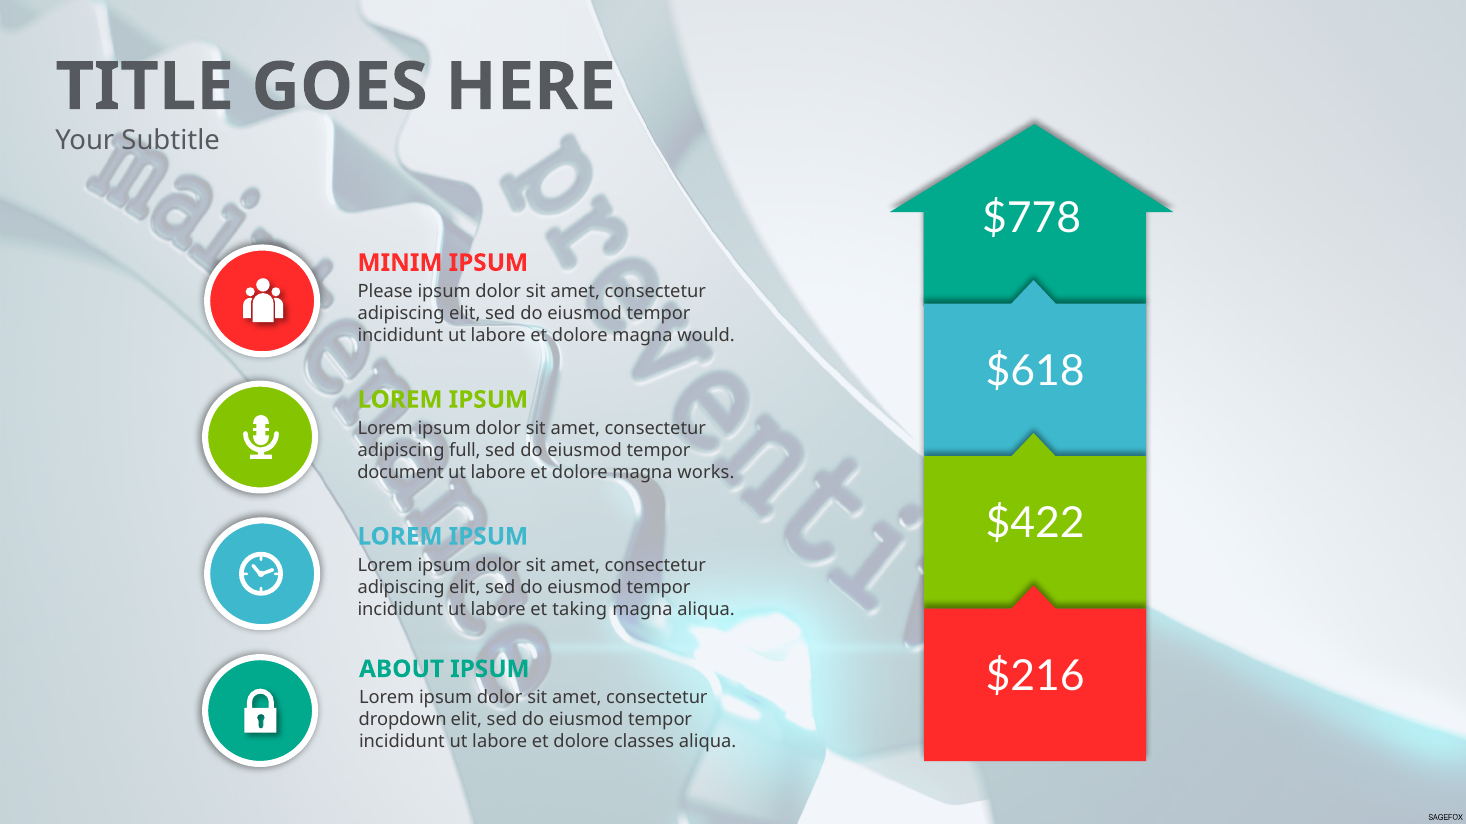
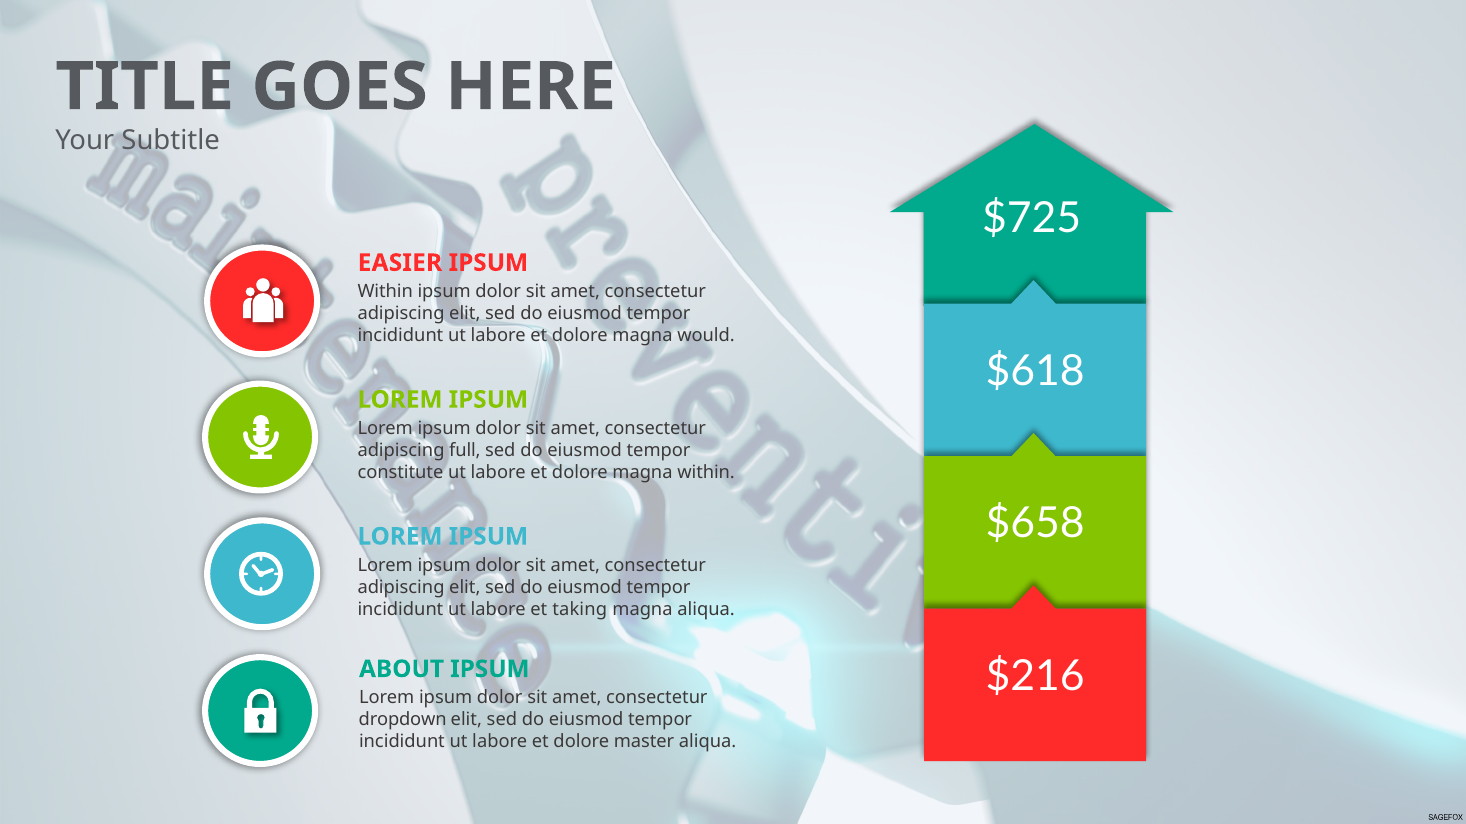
$778: $778 -> $725
MINIM: MINIM -> EASIER
Please at (385, 292): Please -> Within
document: document -> constitute
magna works: works -> within
$422: $422 -> $658
classes: classes -> master
